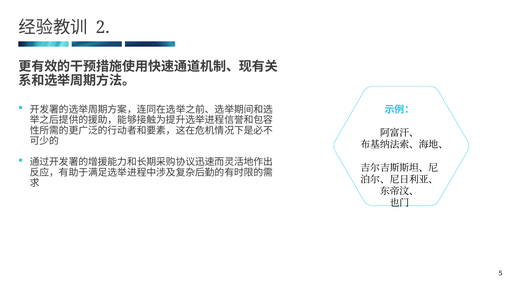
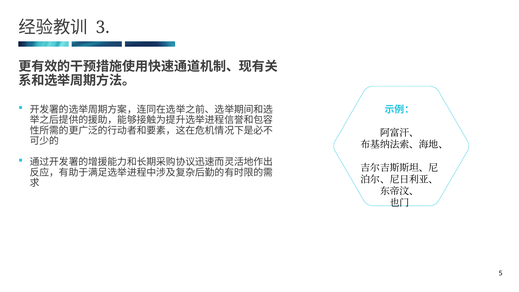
2: 2 -> 3
